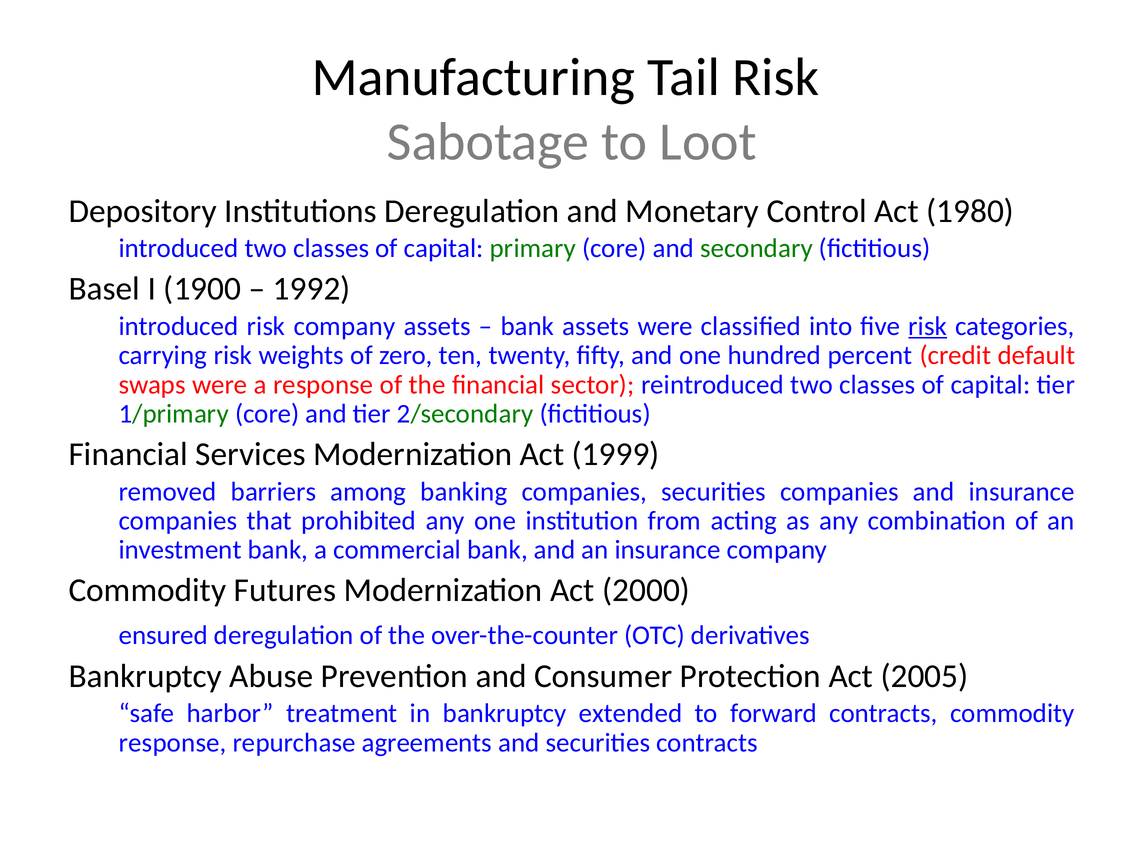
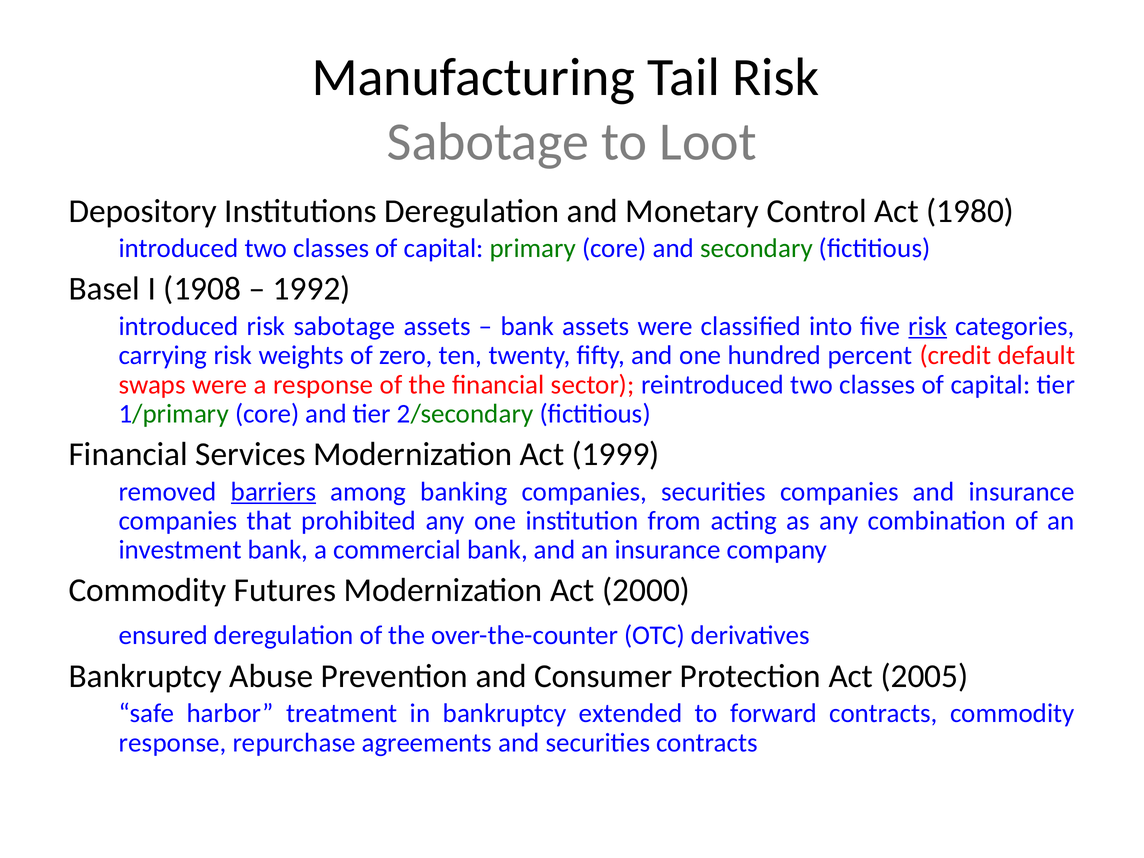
1900: 1900 -> 1908
introduced risk company: company -> sabotage
barriers underline: none -> present
